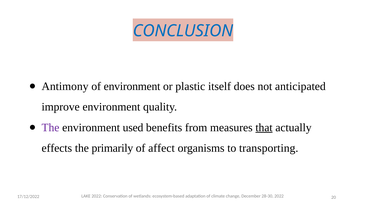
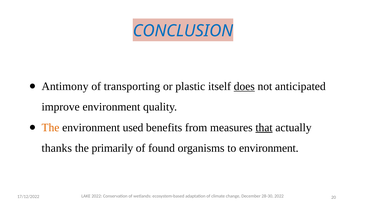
of environment: environment -> transporting
does underline: none -> present
The at (50, 127) colour: purple -> orange
effects: effects -> thanks
affect: affect -> found
to transporting: transporting -> environment
